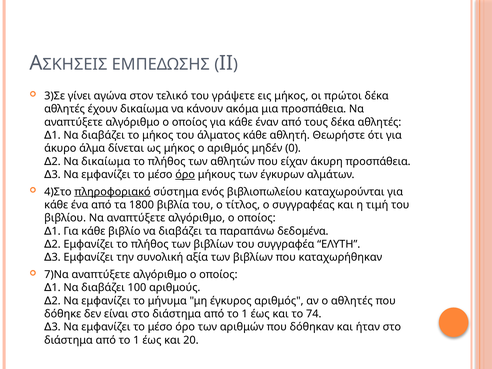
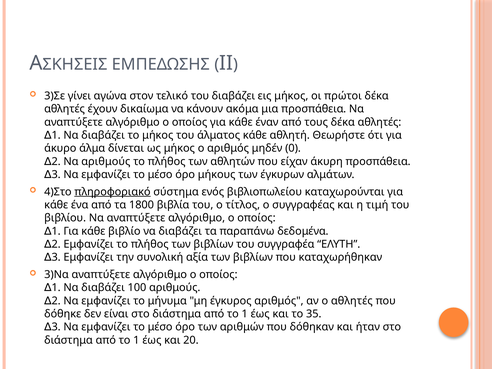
του γράψετε: γράψετε -> διαβάζει
Να δικαίωμα: δικαίωμα -> αριθμούς
όρο at (185, 175) underline: present -> none
7)Να: 7)Να -> 3)Να
74: 74 -> 35
